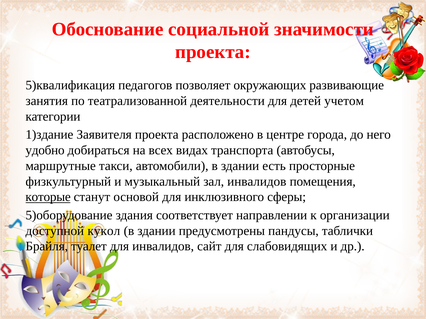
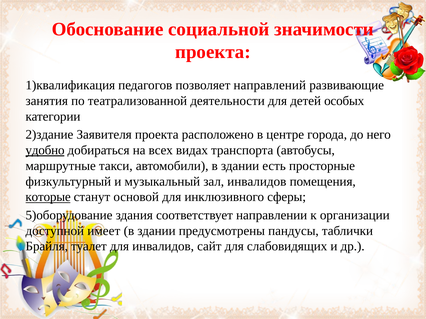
5)квалификация: 5)квалификация -> 1)квалификация
окружающих: окружающих -> направлений
учетом: учетом -> особых
1)здание: 1)здание -> 2)здание
удобно underline: none -> present
кукол: кукол -> имеет
